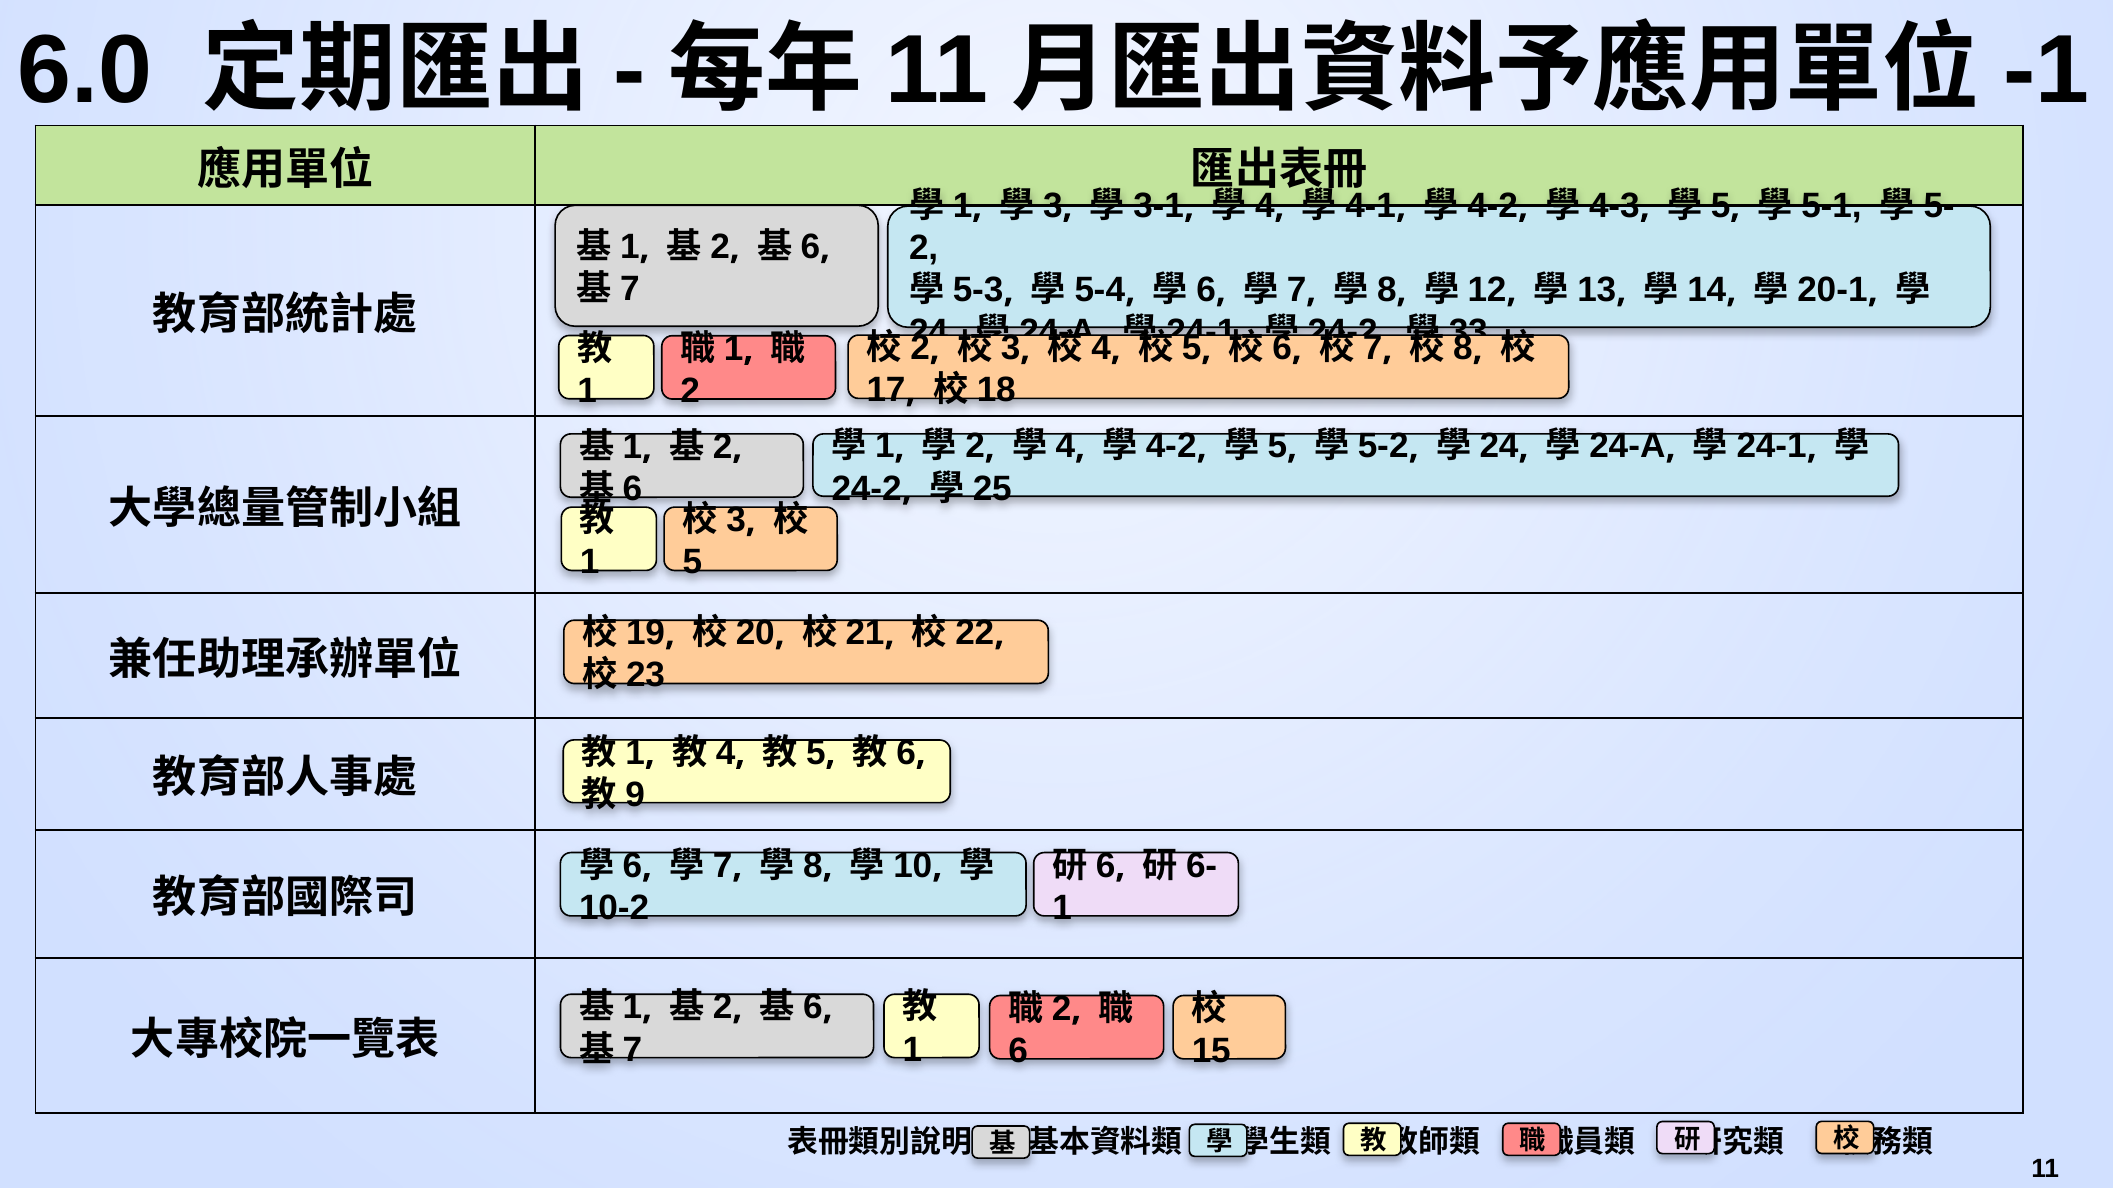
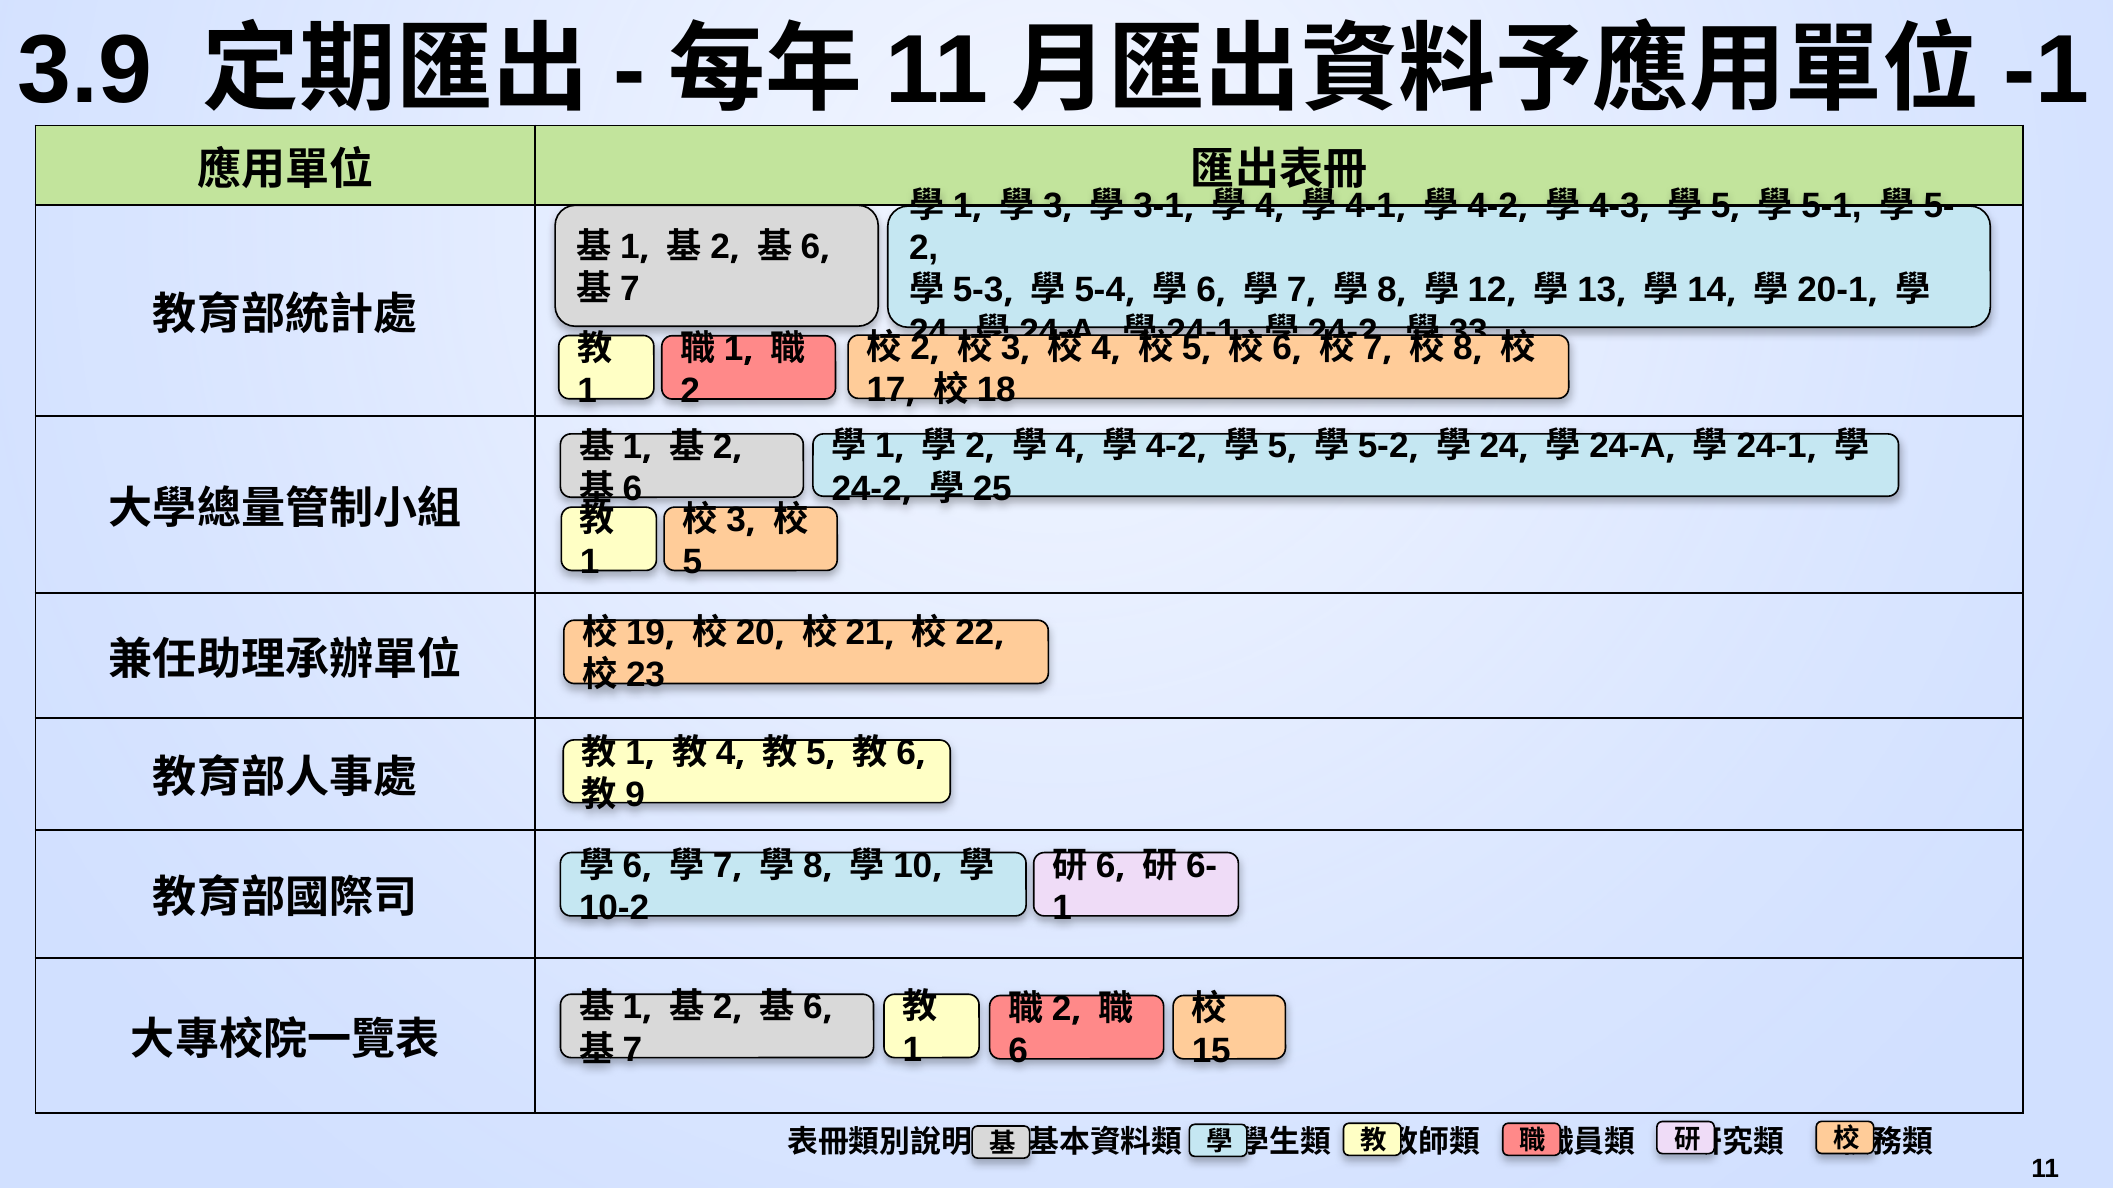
6.0: 6.0 -> 3.9
